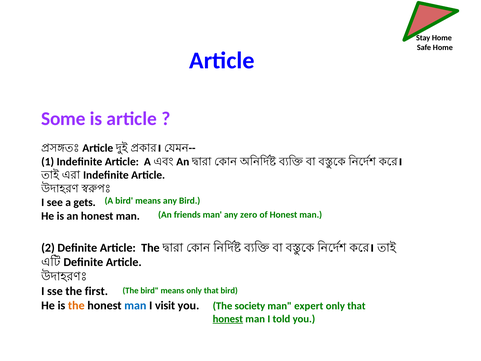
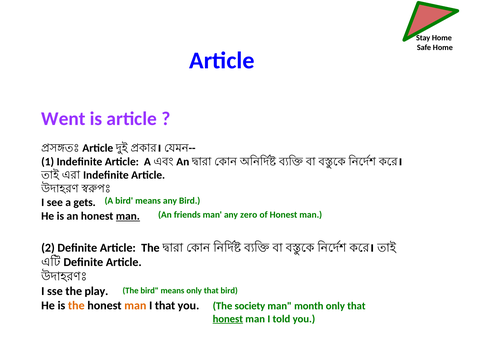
Some: Some -> Went
man at (128, 216) underline: none -> present
first: first -> play
man at (135, 305) colour: blue -> orange
I visit: visit -> that
expert: expert -> month
